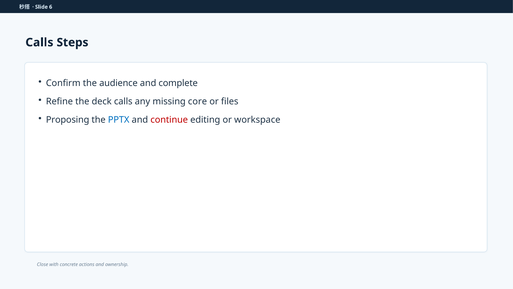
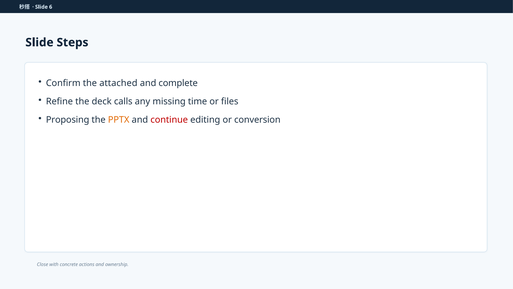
Calls at (39, 42): Calls -> Slide
audience: audience -> attached
core: core -> time
PPTX colour: blue -> orange
workspace: workspace -> conversion
